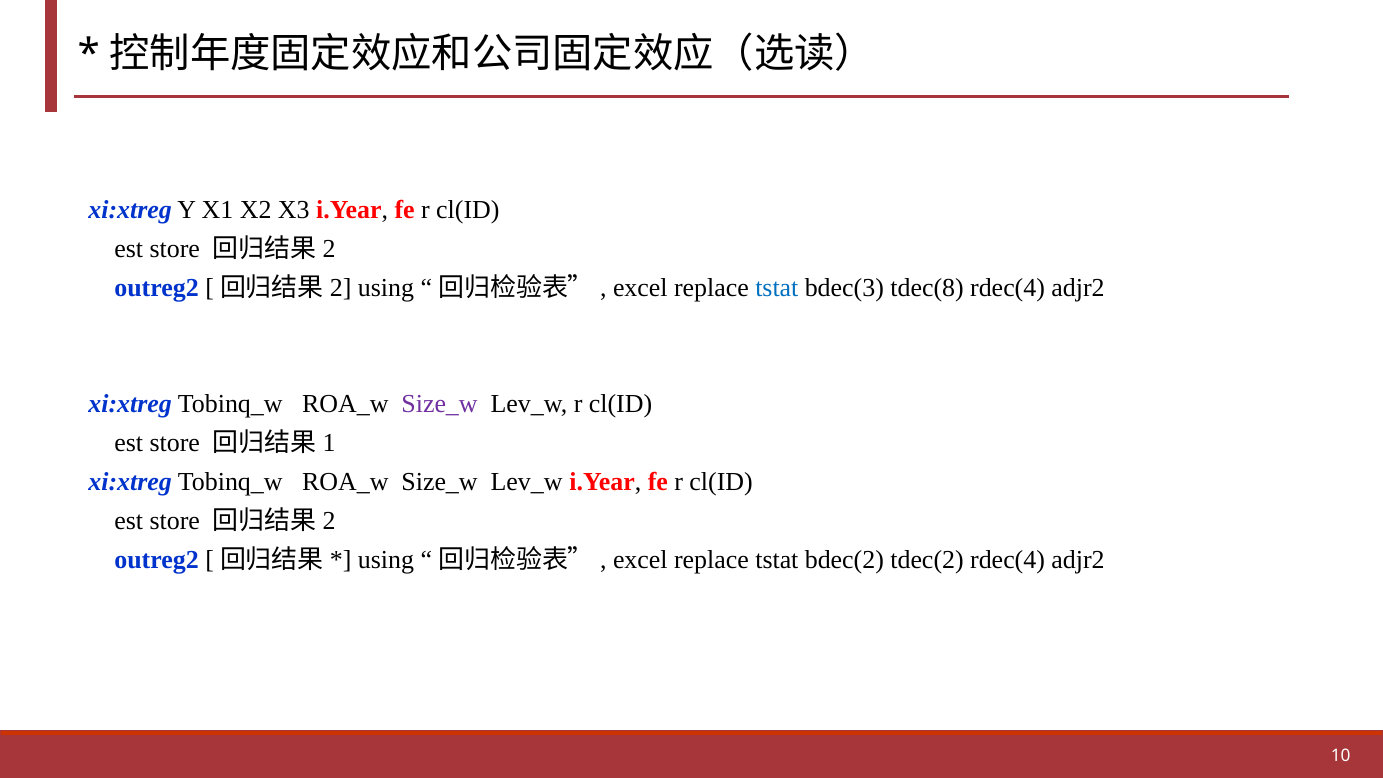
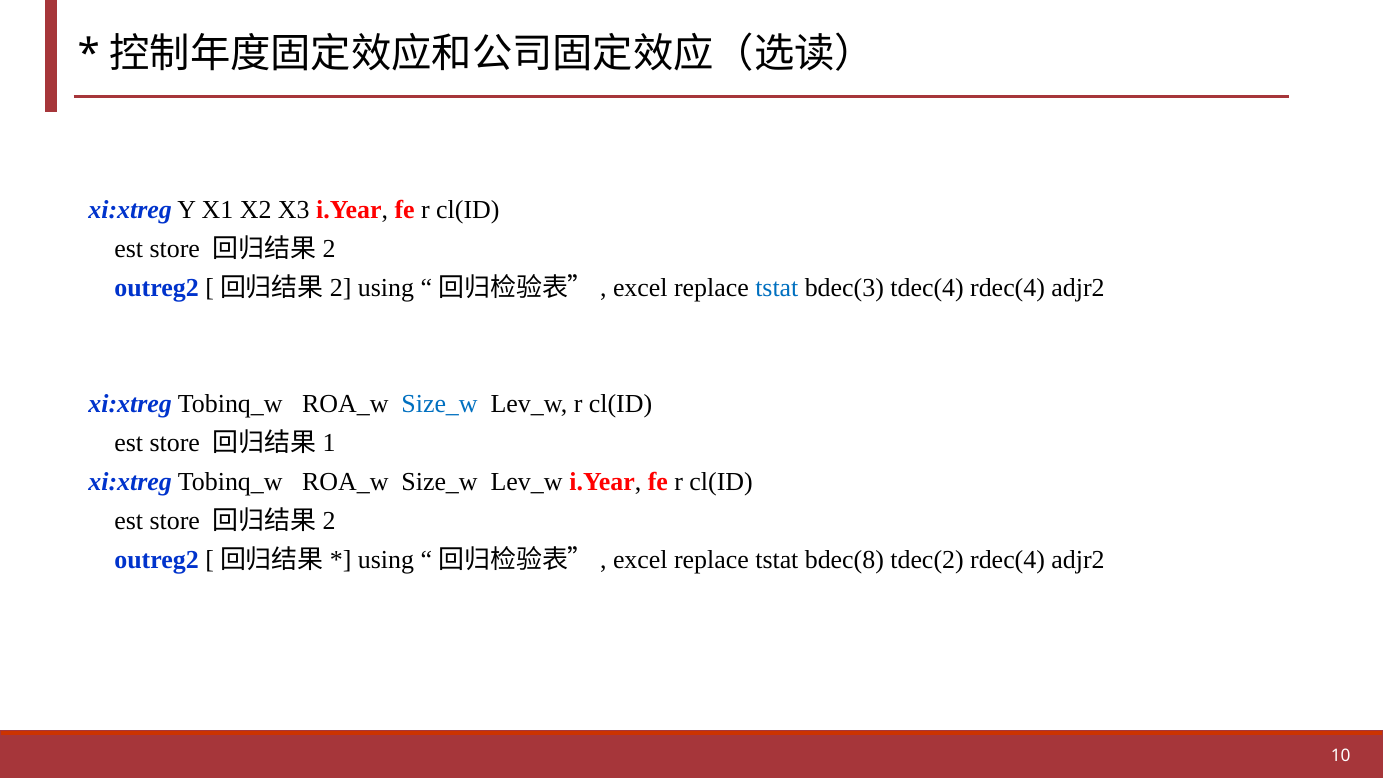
tdec(8: tdec(8 -> tdec(4
Size_w at (440, 404) colour: purple -> blue
bdec(2: bdec(2 -> bdec(8
